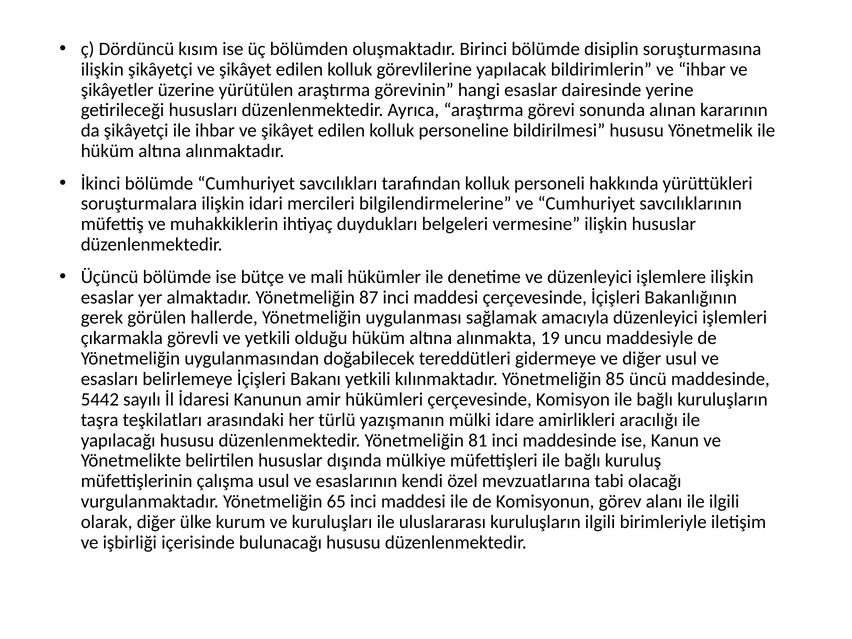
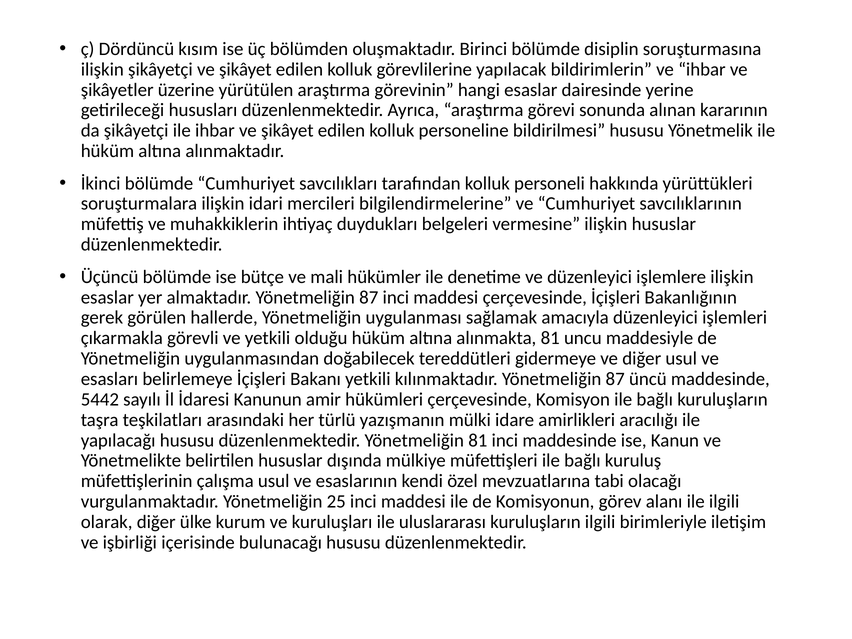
alınmakta 19: 19 -> 81
kılınmaktadır Yönetmeliğin 85: 85 -> 87
65: 65 -> 25
